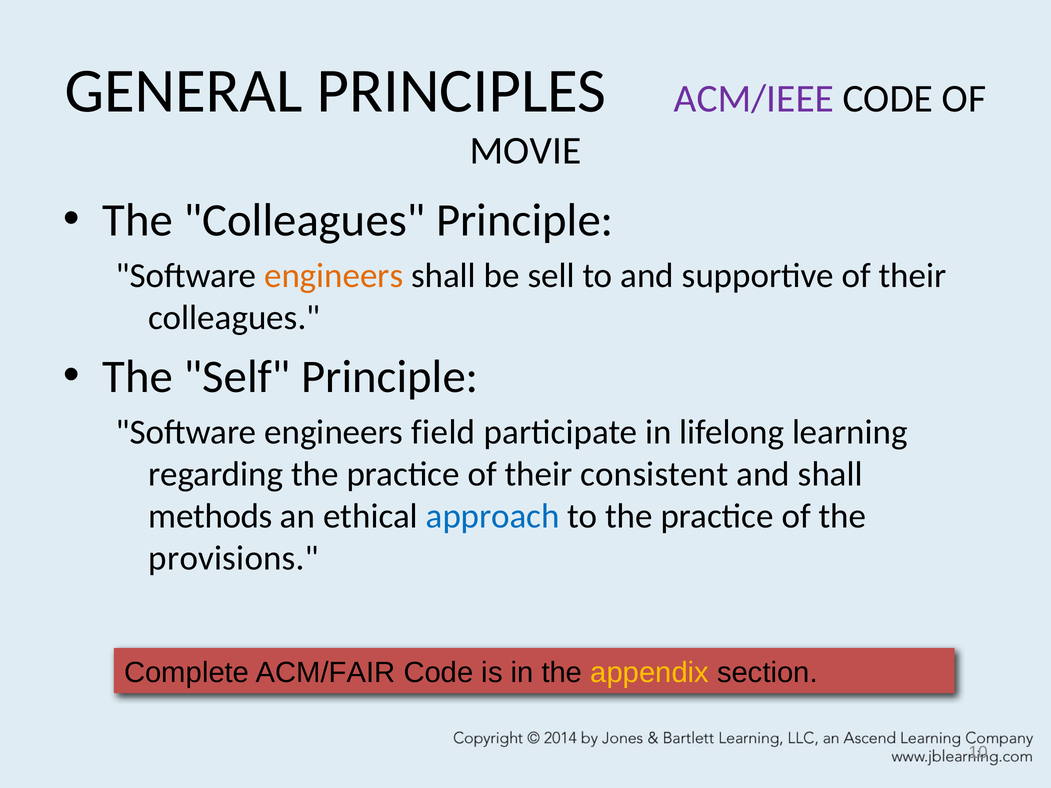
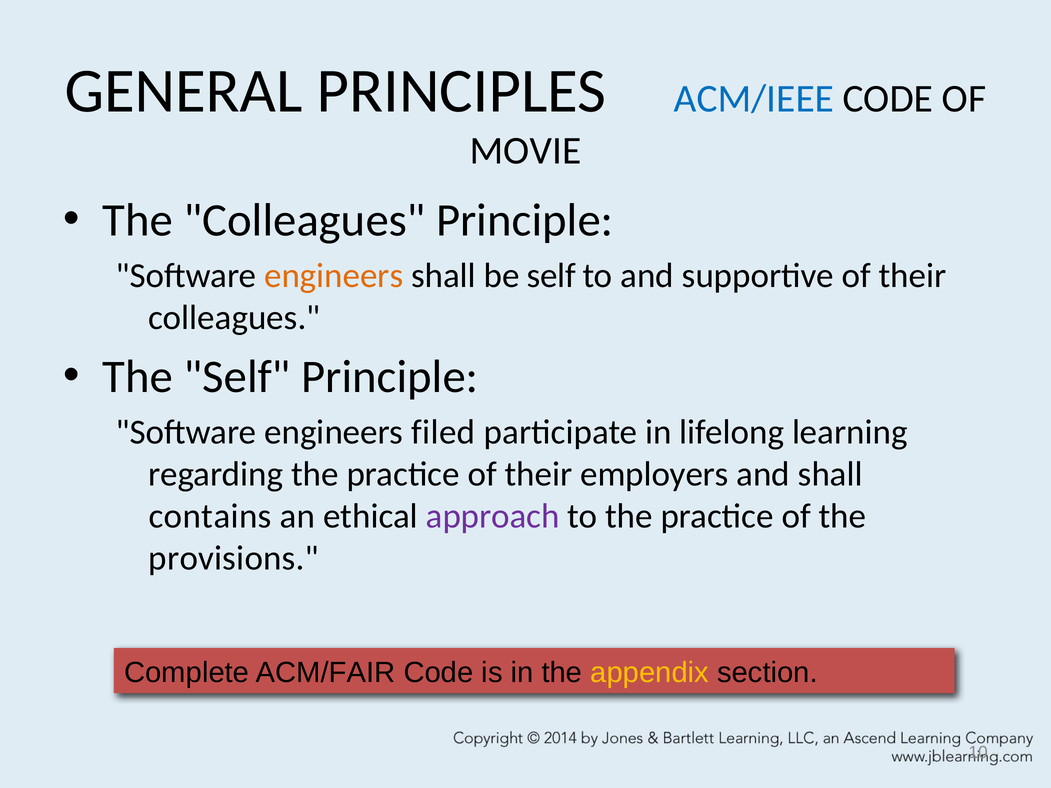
ACM/IEEE colour: purple -> blue
be sell: sell -> self
field: field -> filed
consistent: consistent -> employers
methods: methods -> contains
approach colour: blue -> purple
